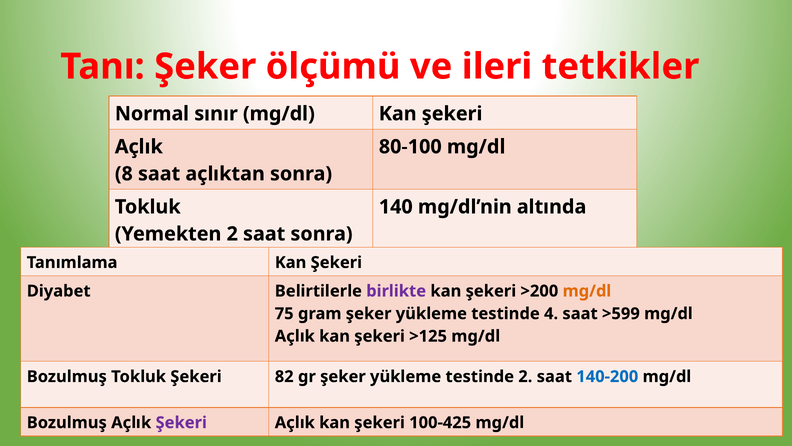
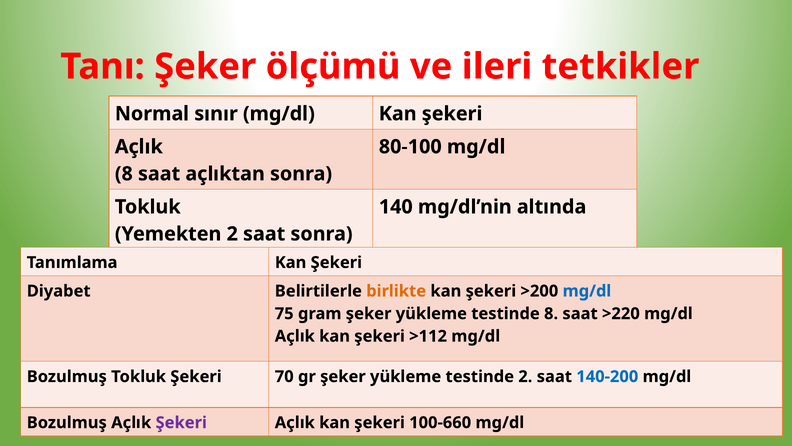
birlikte colour: purple -> orange
mg/dl at (587, 291) colour: orange -> blue
testinde 4: 4 -> 8
>599: >599 -> >220
>125: >125 -> >112
82: 82 -> 70
100-425: 100-425 -> 100-660
